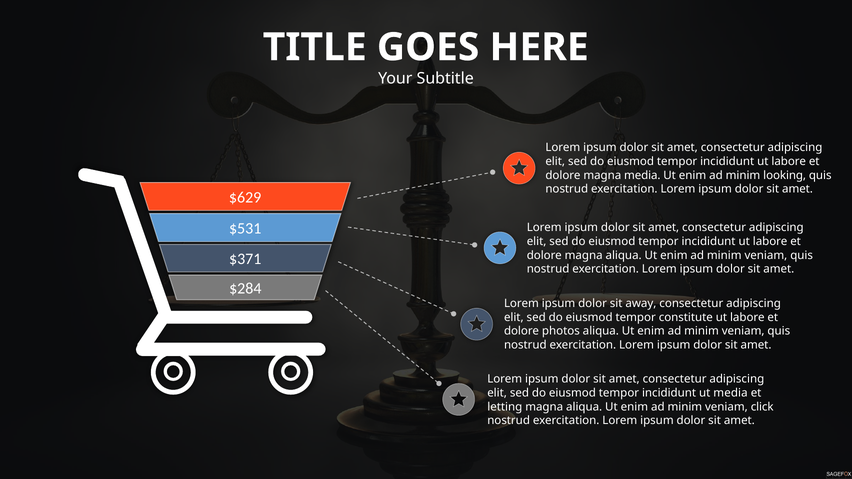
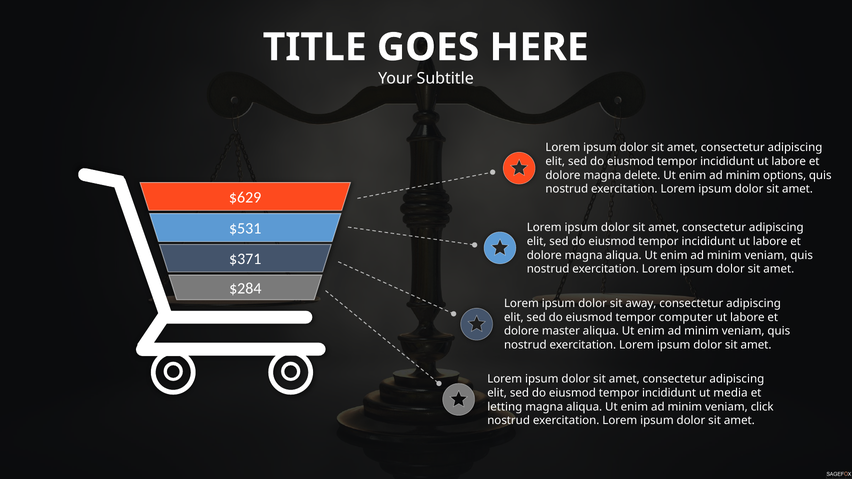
magna media: media -> delete
looking: looking -> options
constitute: constitute -> computer
photos: photos -> master
